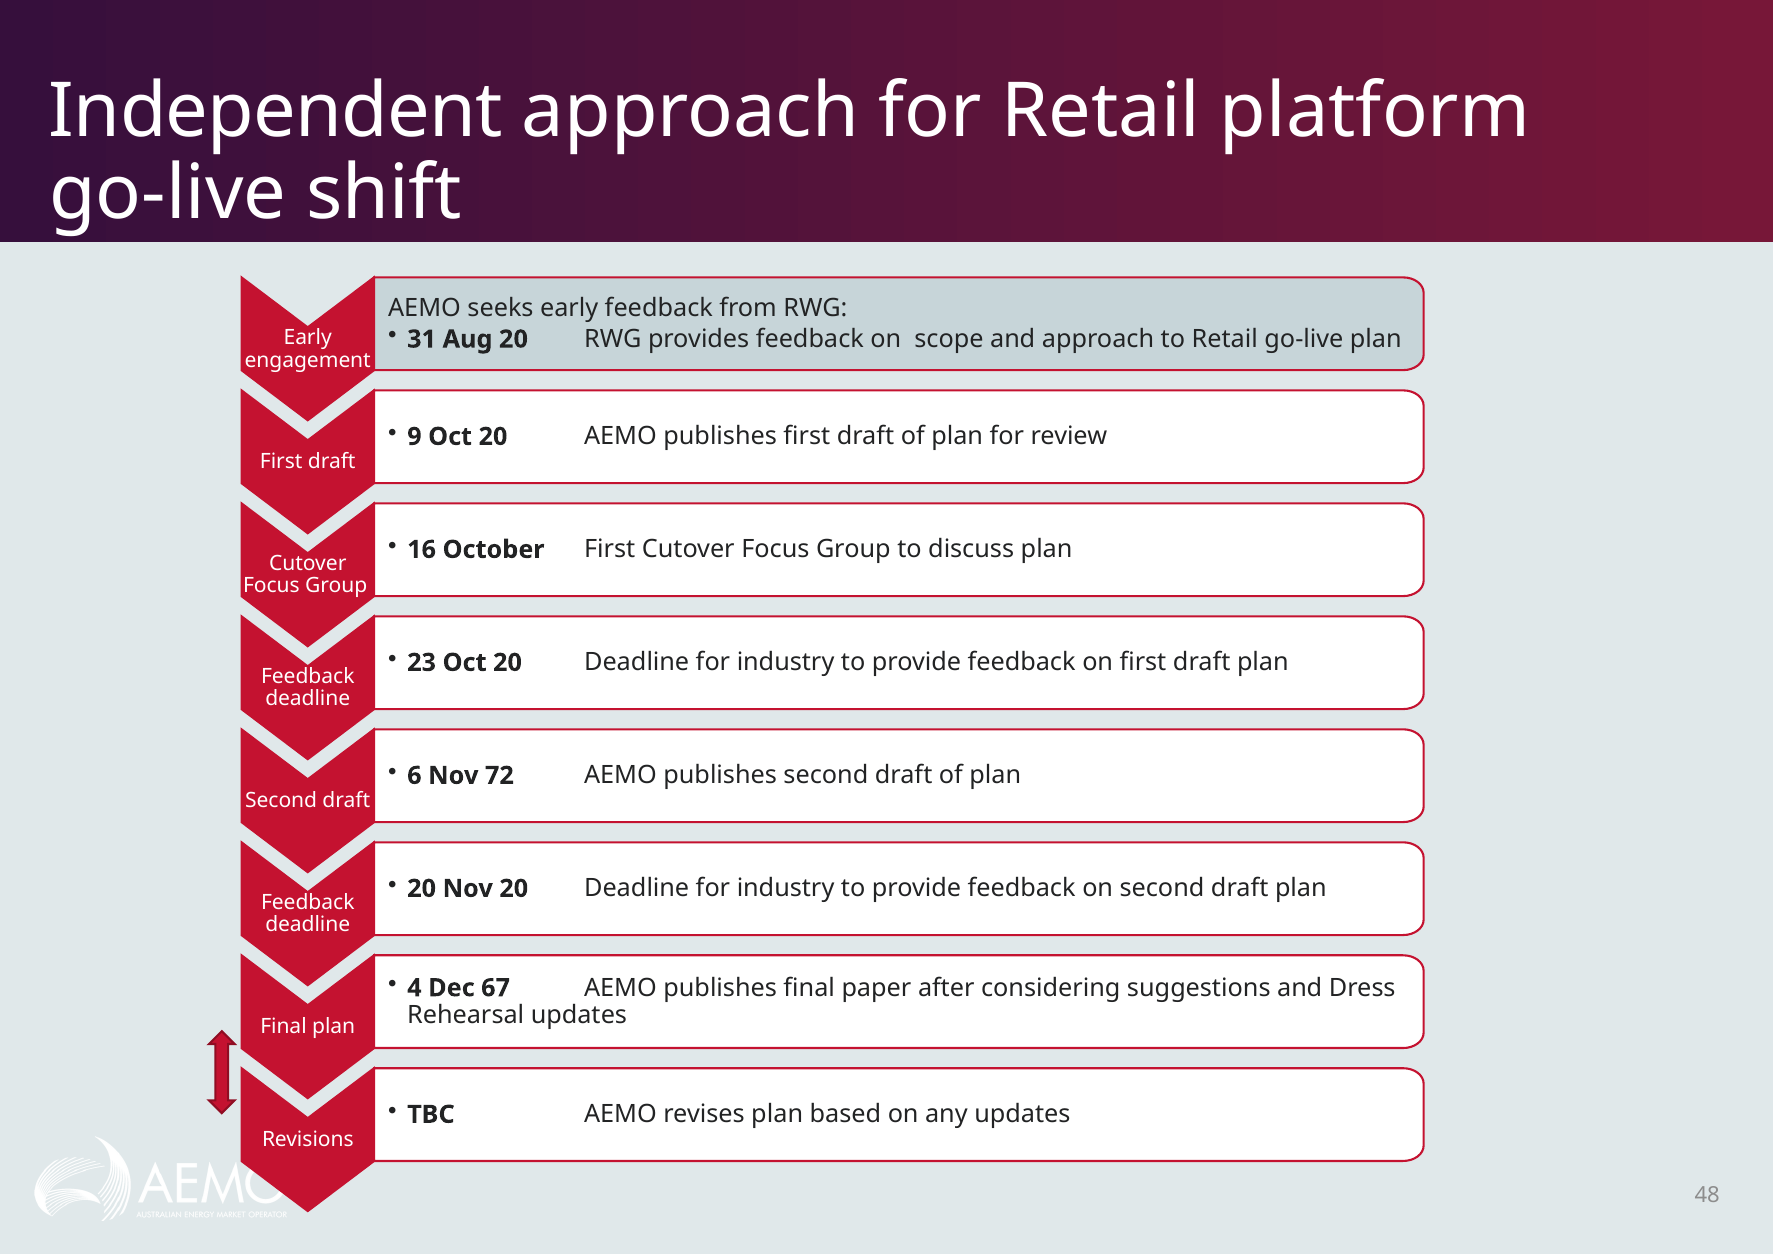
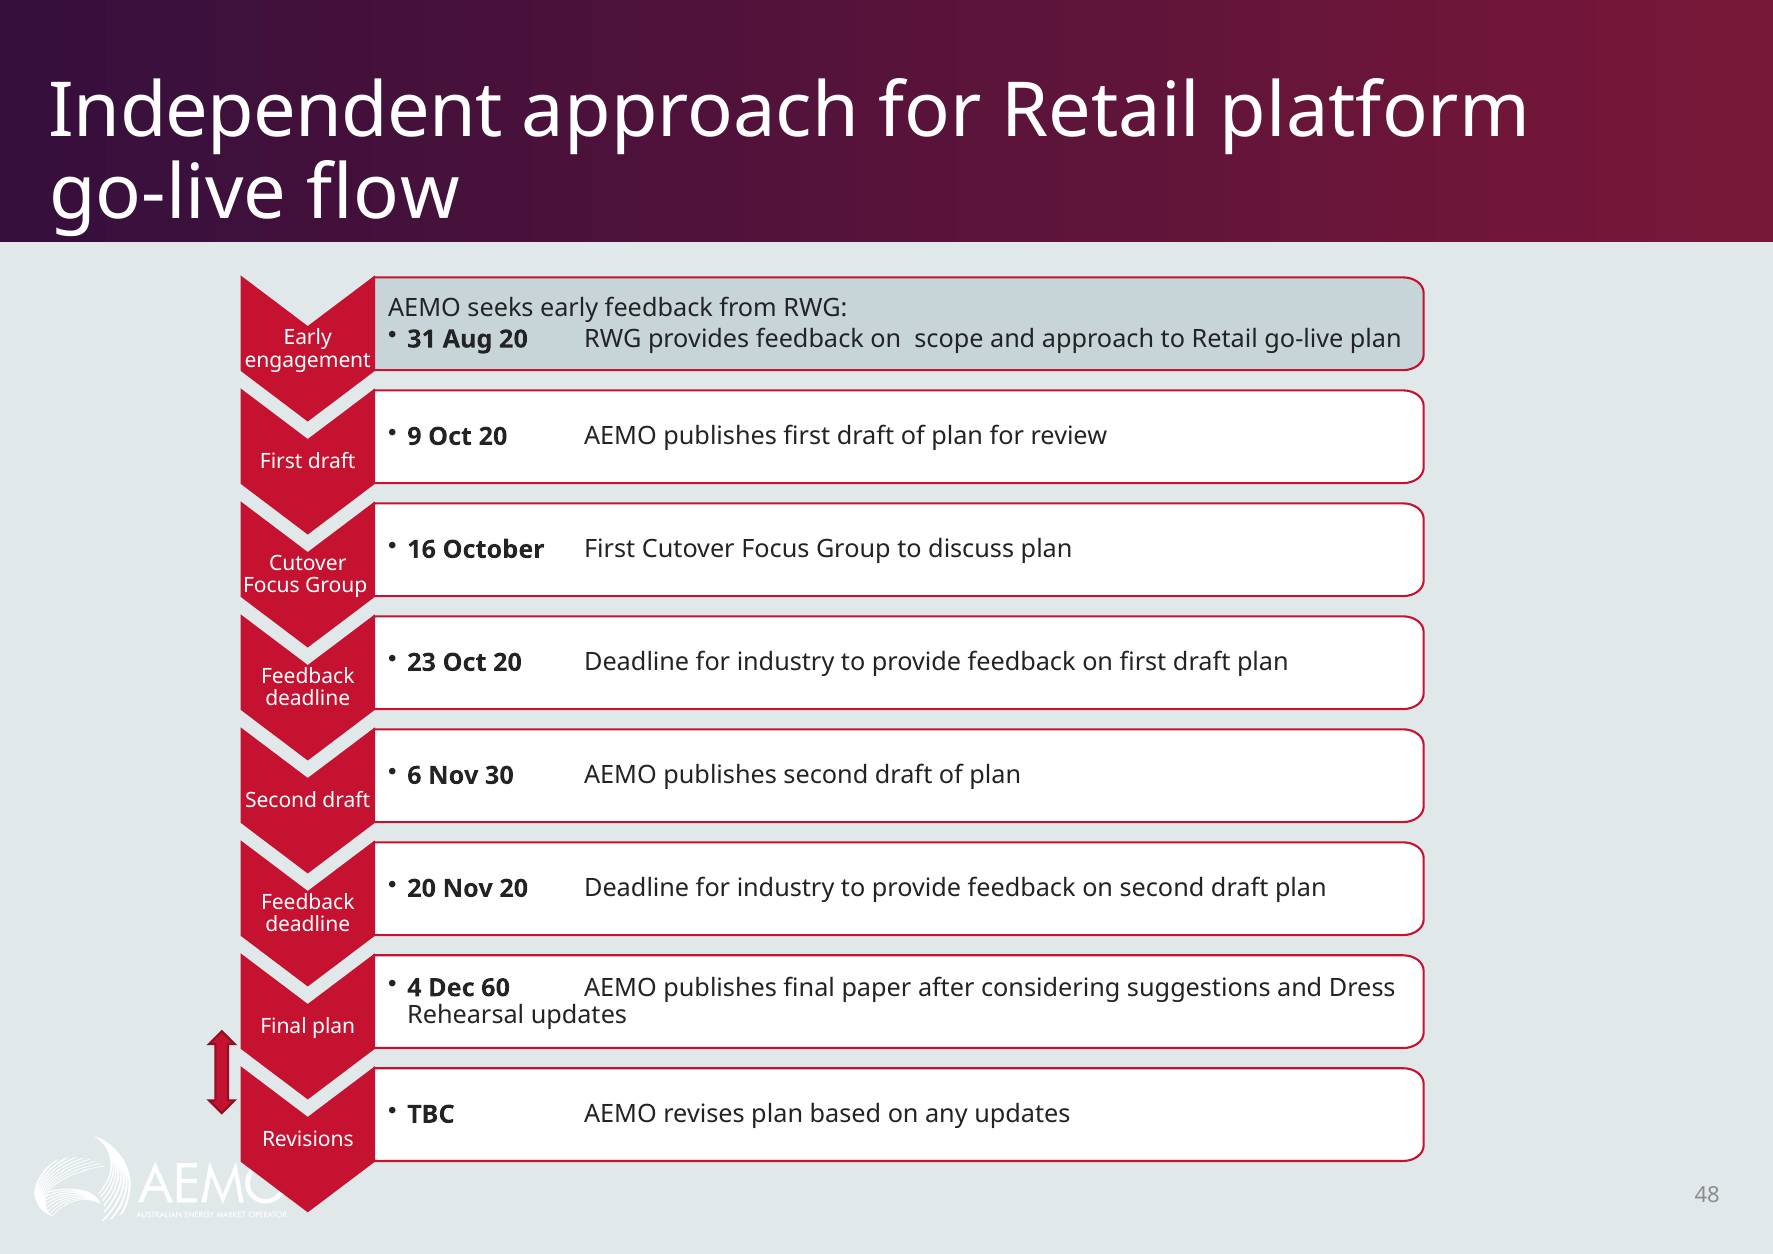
shift: shift -> flow
72: 72 -> 30
67: 67 -> 60
